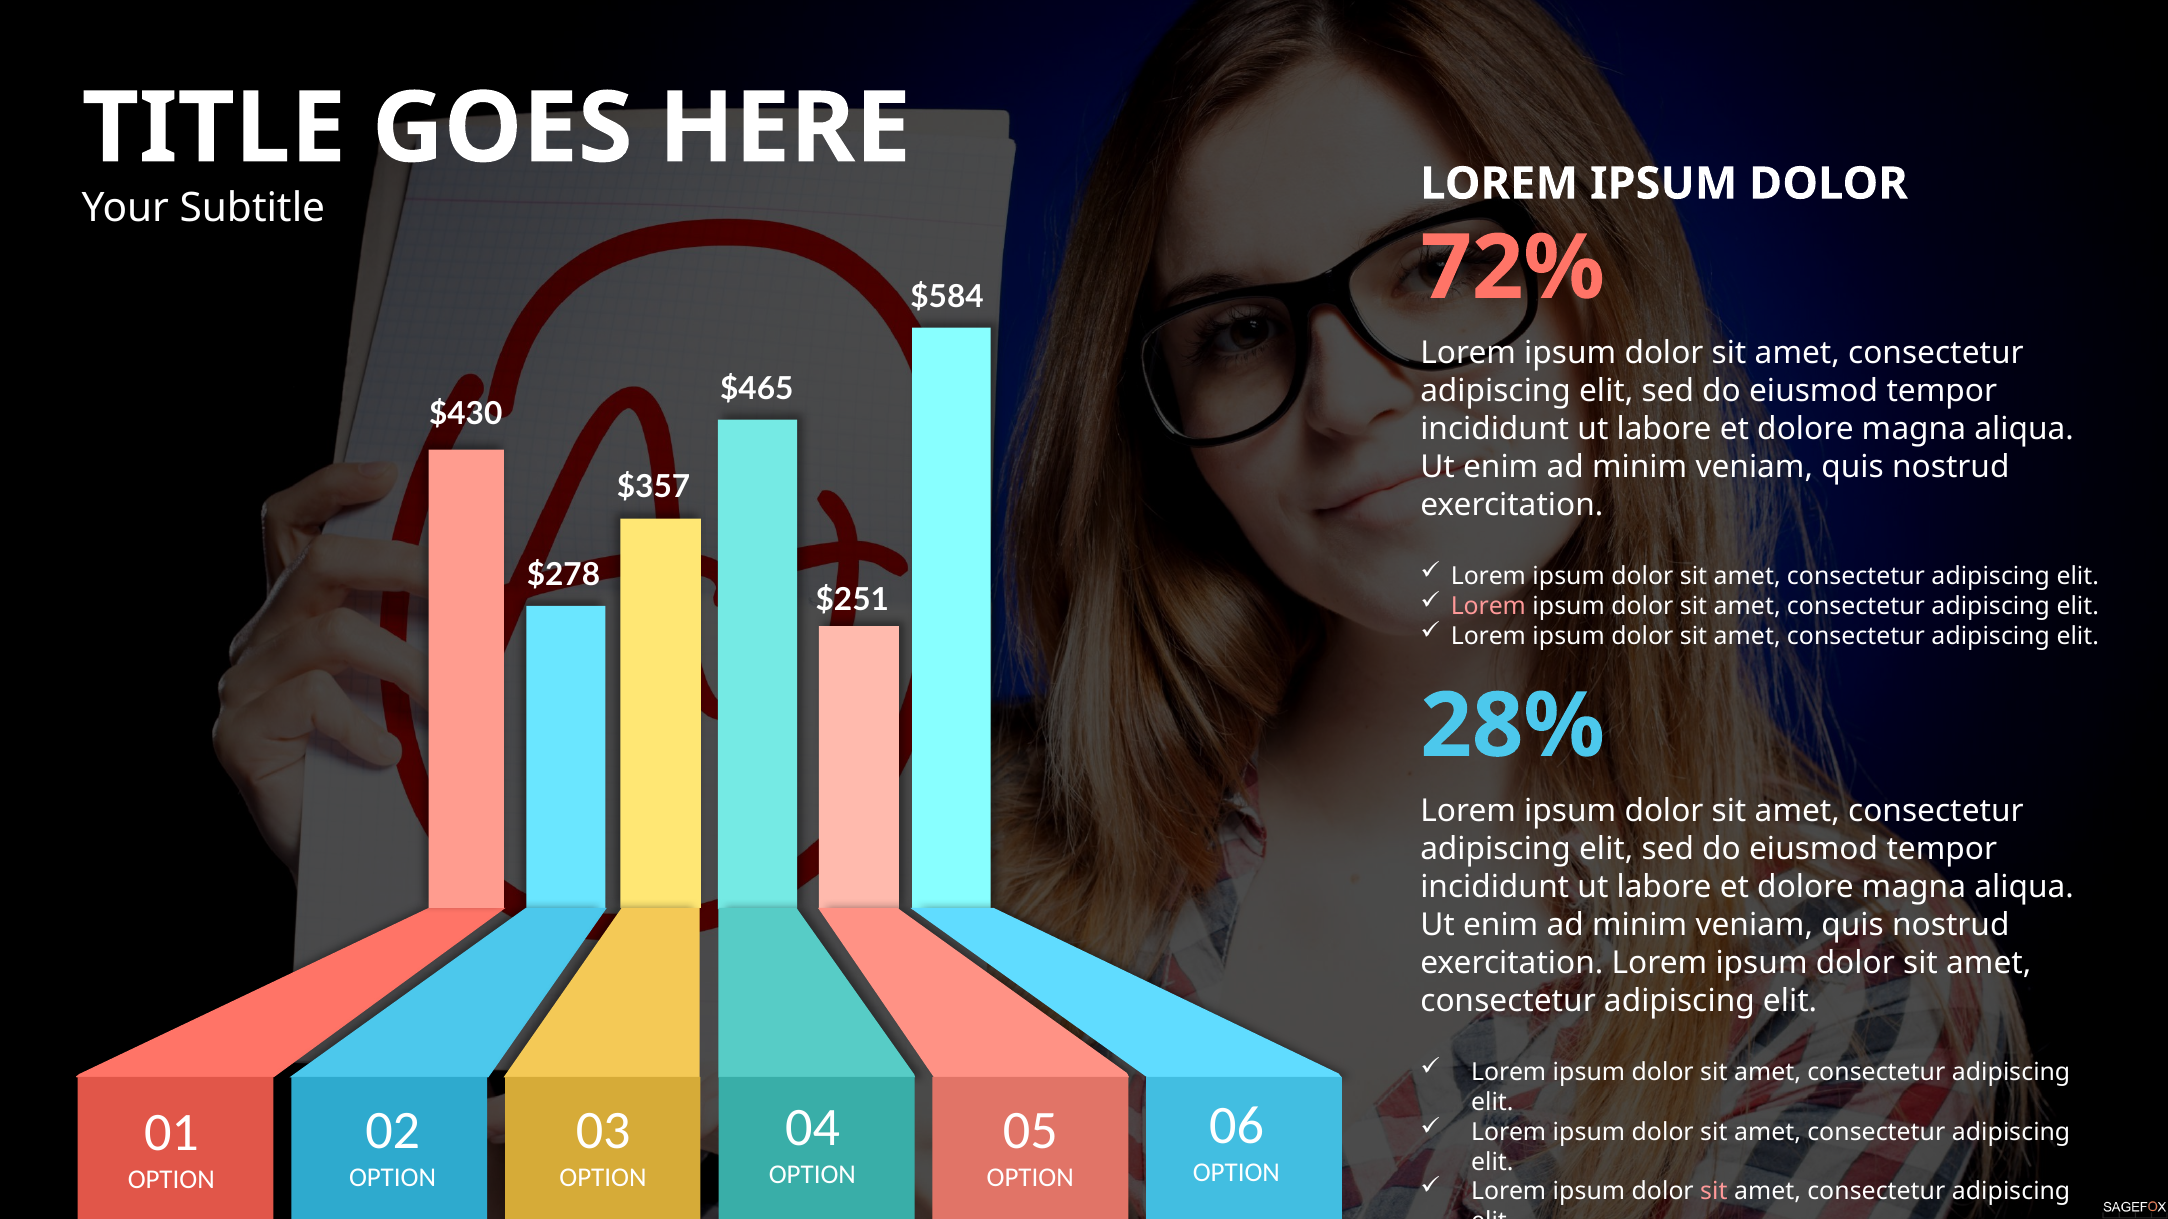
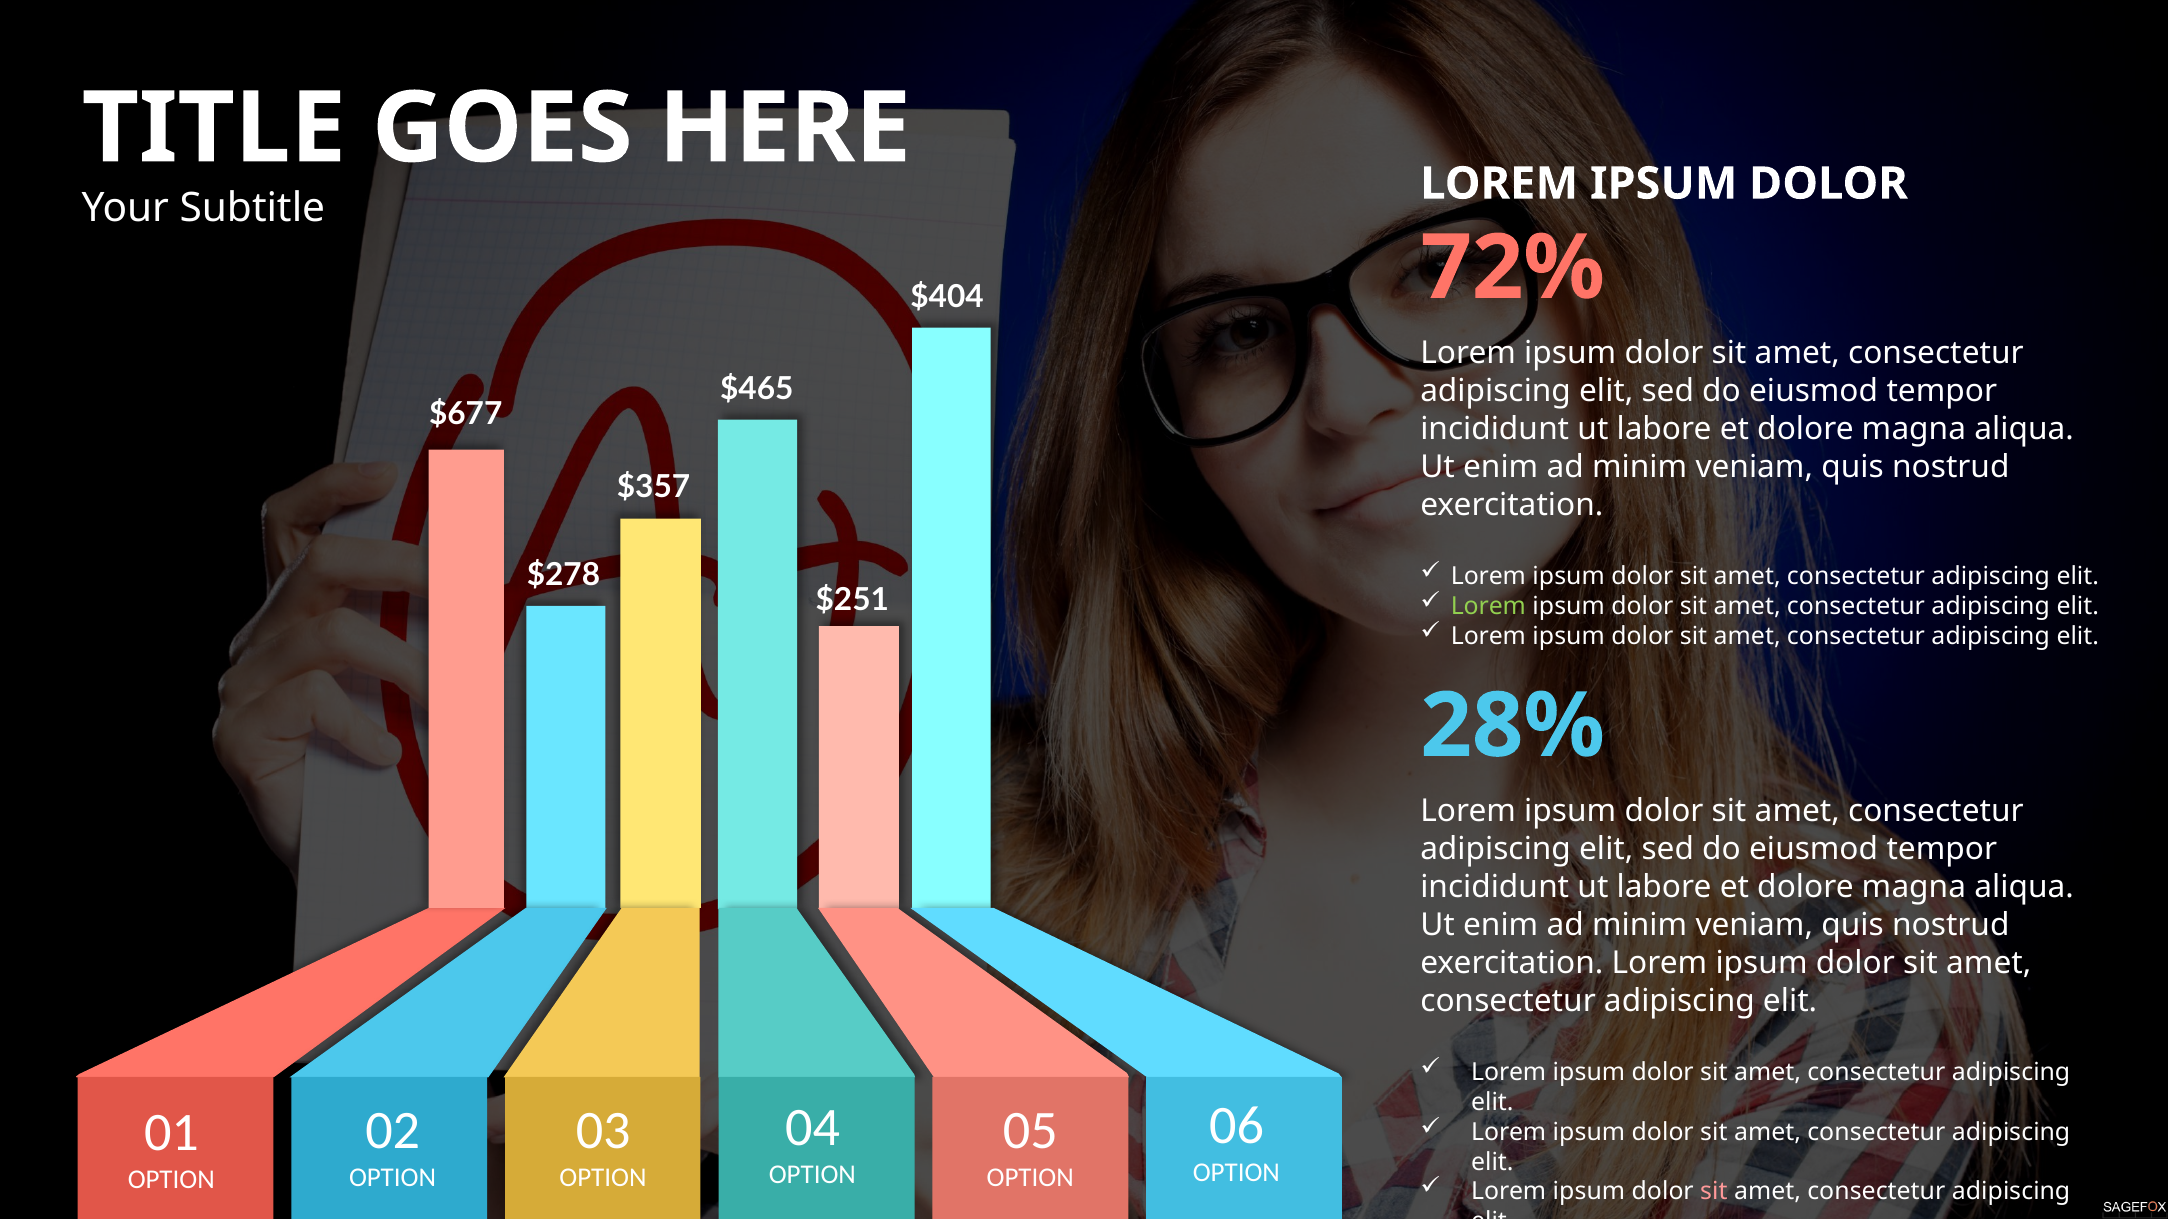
$584: $584 -> $404
$430: $430 -> $677
Lorem at (1488, 607) colour: pink -> light green
